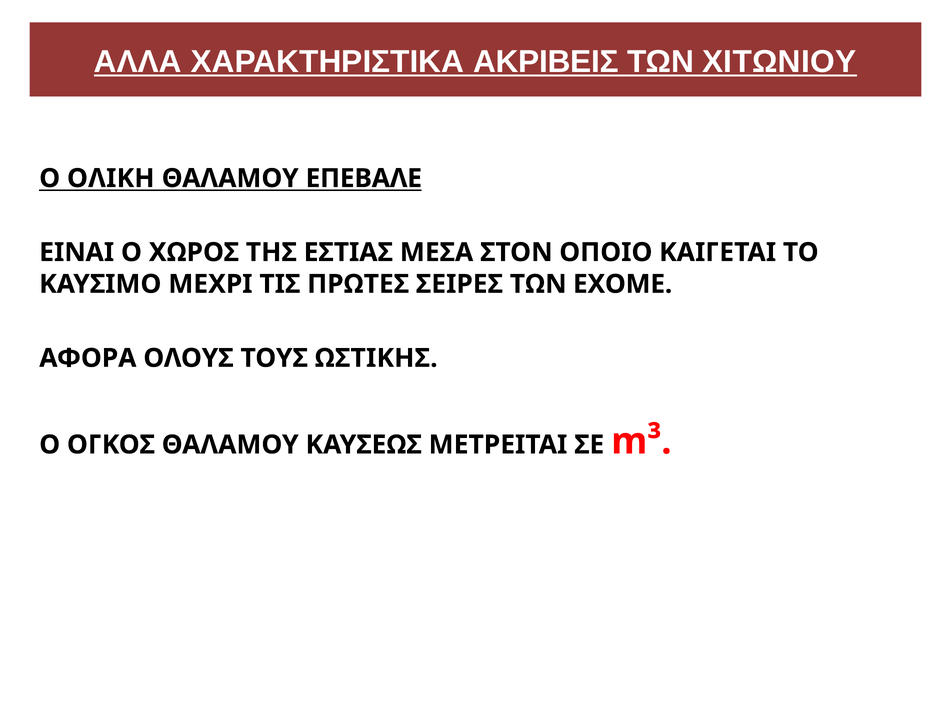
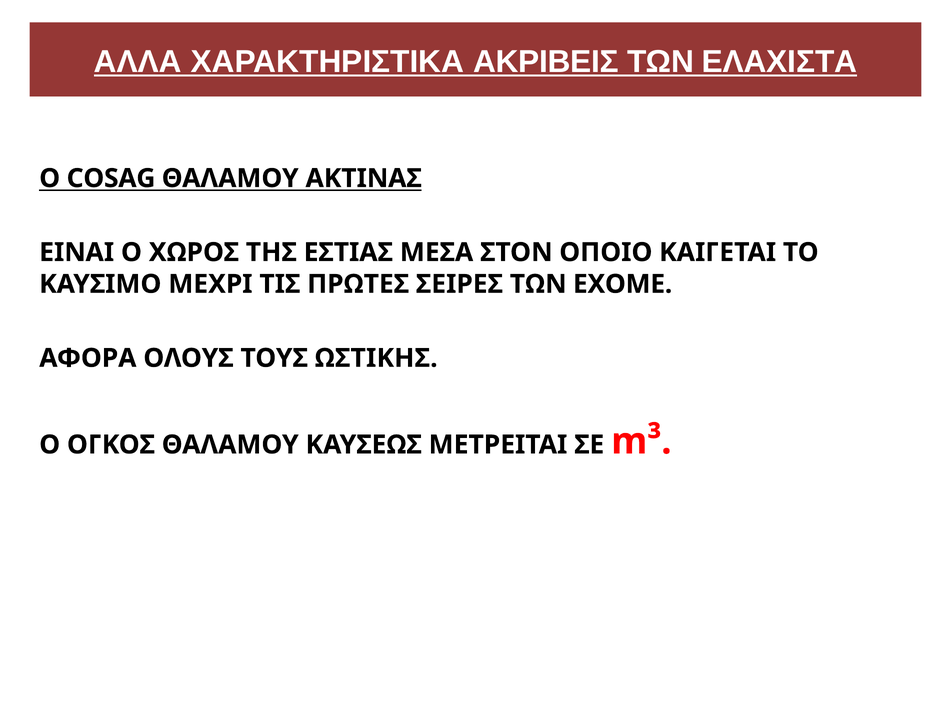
ΧΙΤΩΝΙΟΥ: ΧΙΤΩΝΙΟΥ -> ΕΛΑΧΙΣΤΑ
ΟΛΙΚΗ: ΟΛΙΚΗ -> COSAG
ΕΠΕΒΑΛΕ: ΕΠΕΒΑΛΕ -> ΑΚΤΙΝΑΣ
